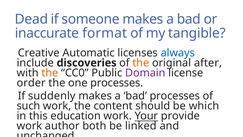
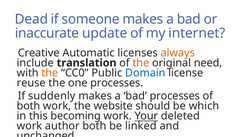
format: format -> update
tangible: tangible -> internet
always colour: blue -> orange
discoveries: discoveries -> translation
after: after -> need
Domain colour: purple -> blue
order: order -> reuse
such at (28, 106): such -> both
content: content -> website
education: education -> becoming
provide: provide -> deleted
